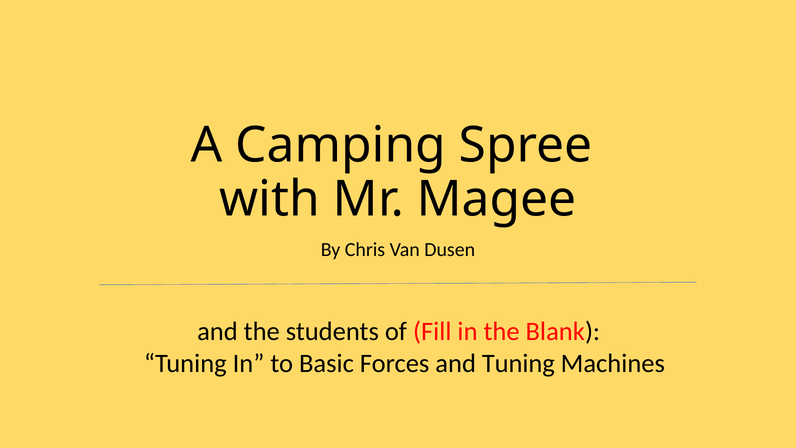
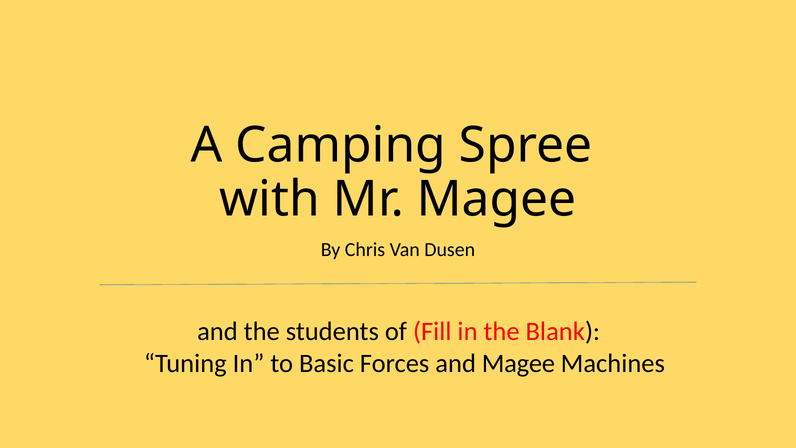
and Tuning: Tuning -> Magee
